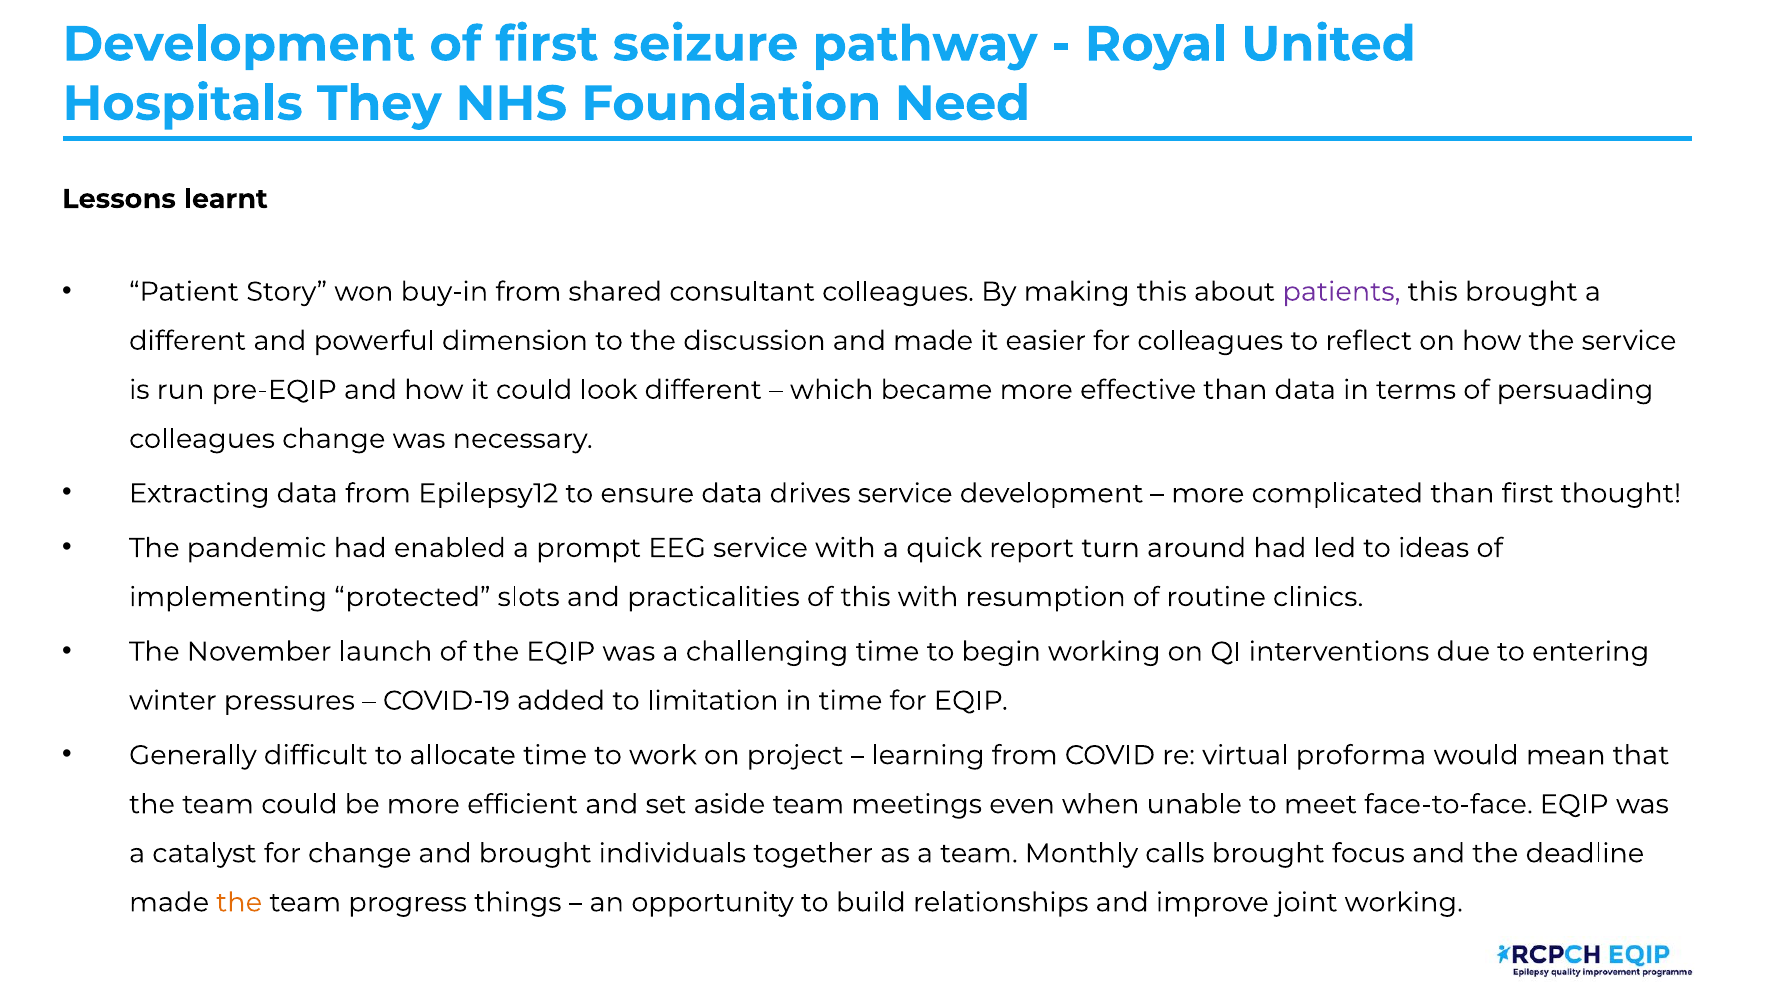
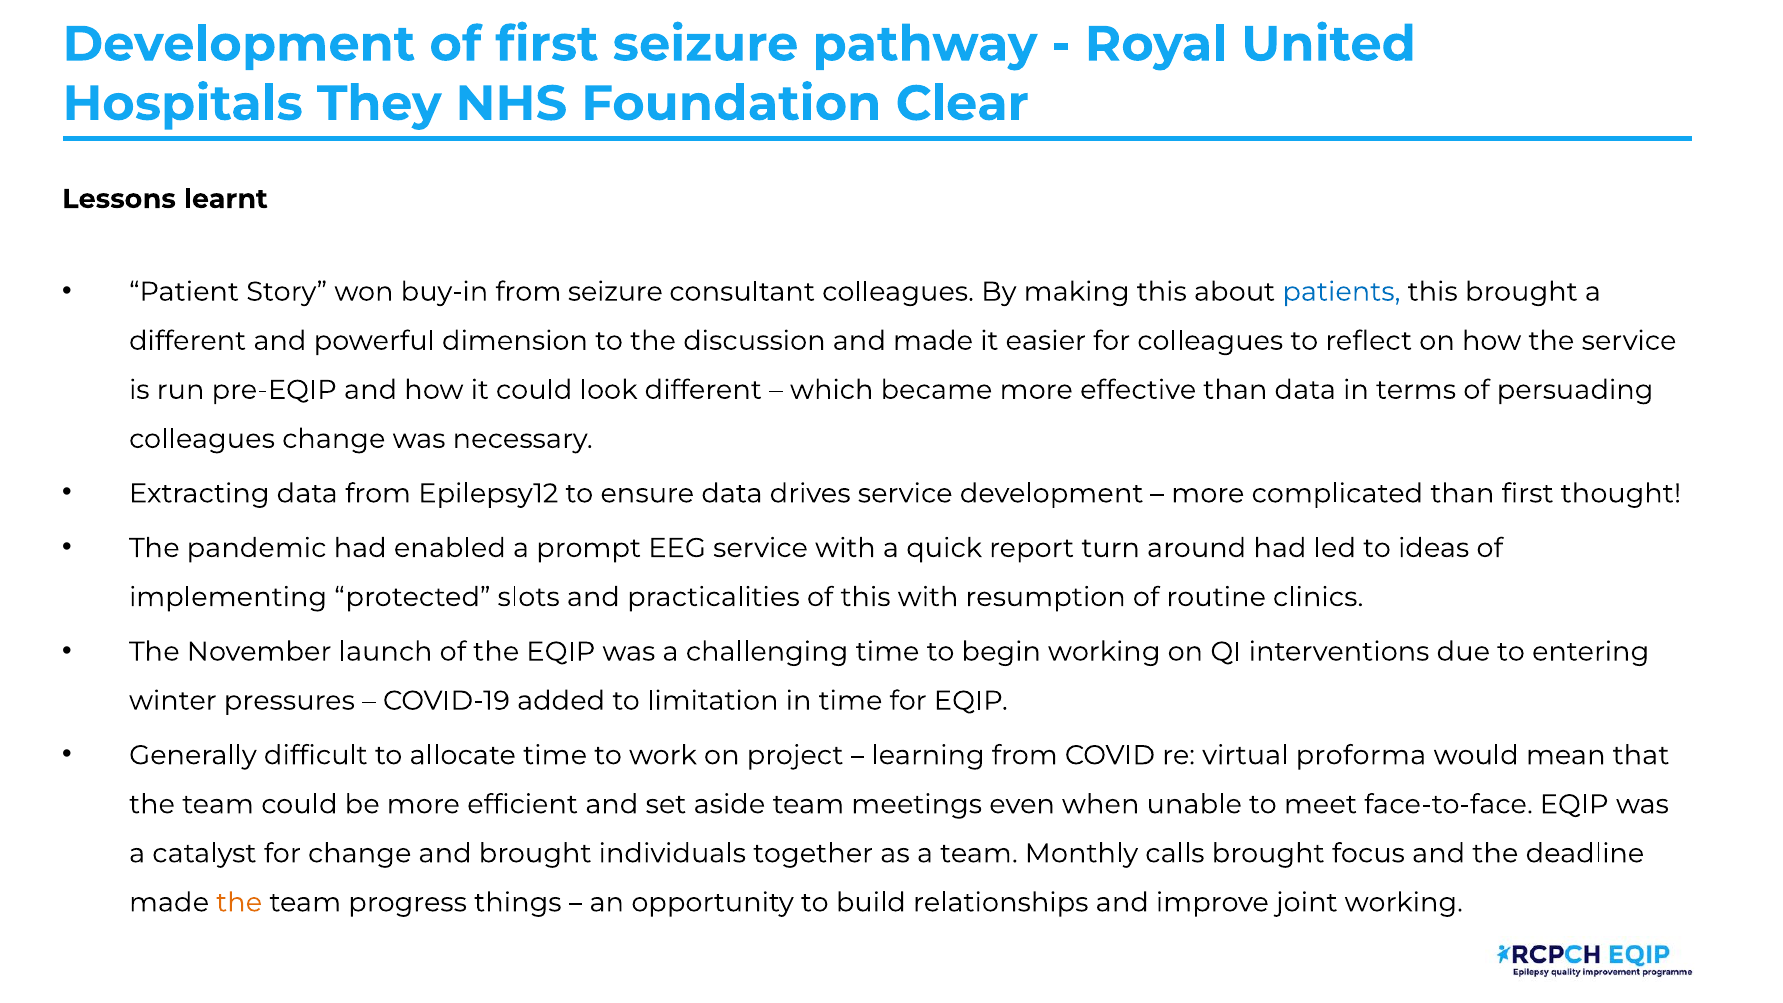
Need: Need -> Clear
from shared: shared -> seizure
patients colour: purple -> blue
